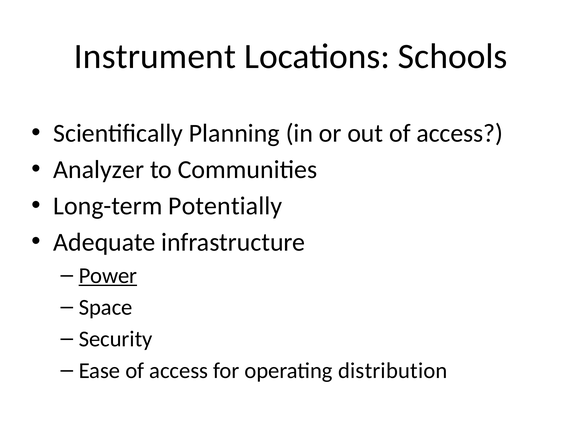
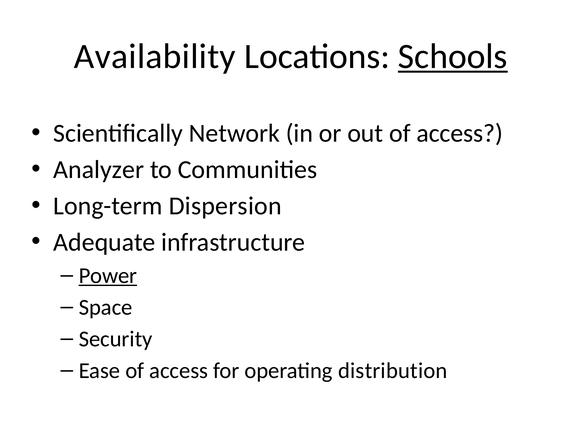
Instrument: Instrument -> Availability
Schools underline: none -> present
Planning: Planning -> Network
Potentially: Potentially -> Dispersion
